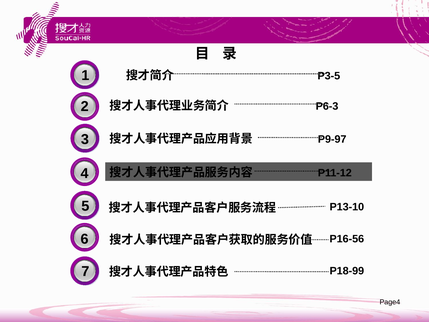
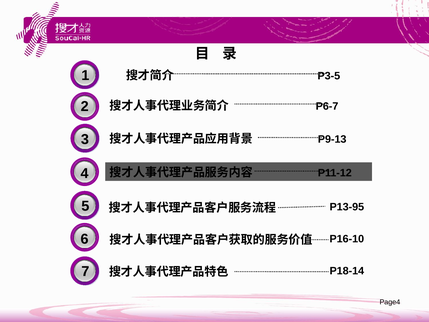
P6-3: P6-3 -> P6-7
P9-97: P9-97 -> P9-13
P13-10: P13-10 -> P13-95
P16-56: P16-56 -> P16-10
P18-99: P18-99 -> P18-14
